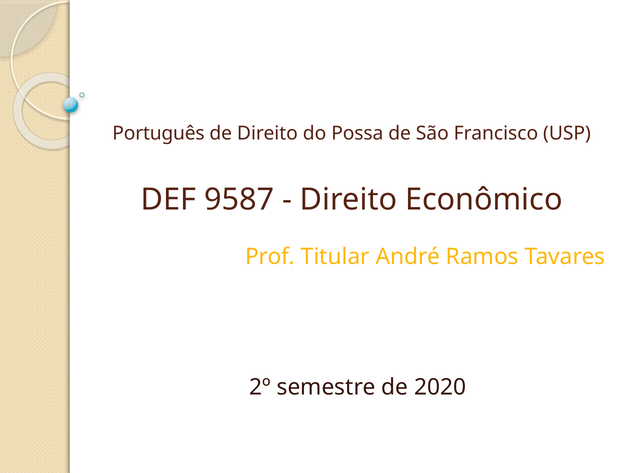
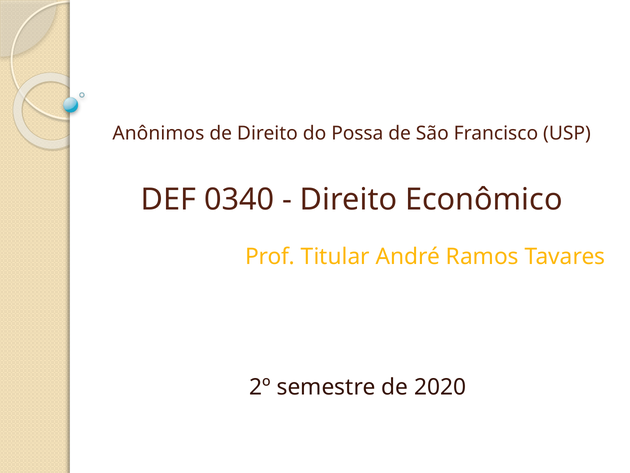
Português: Português -> Anônimos
9587: 9587 -> 0340
